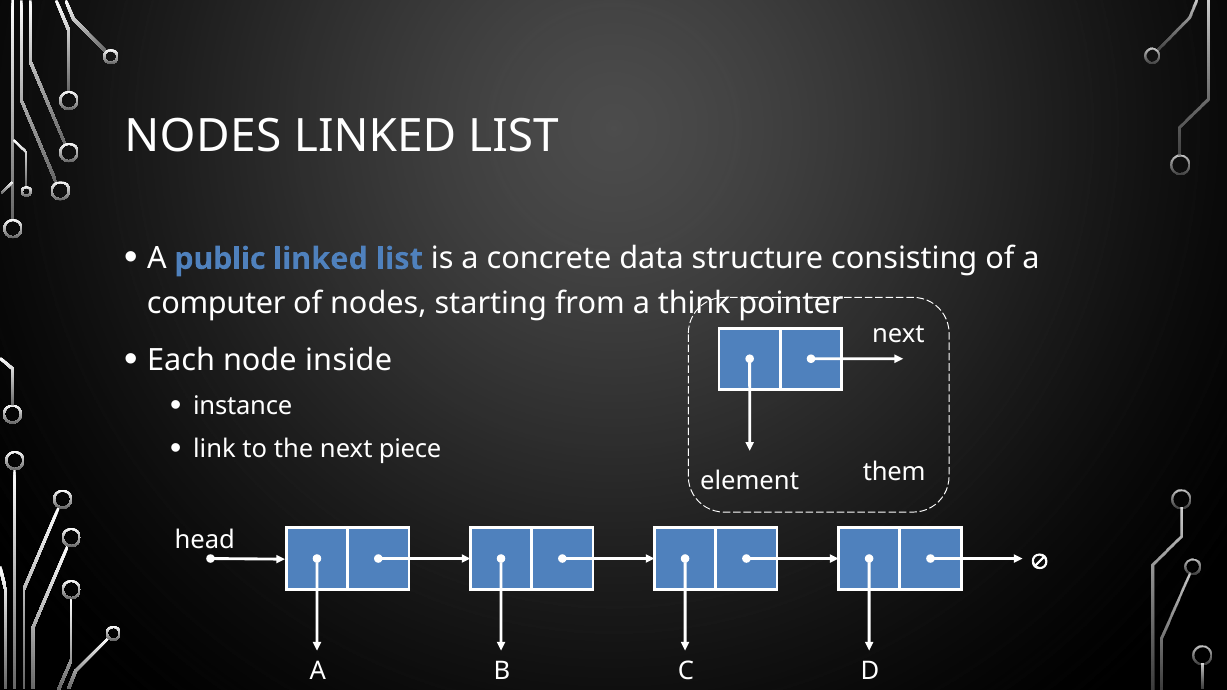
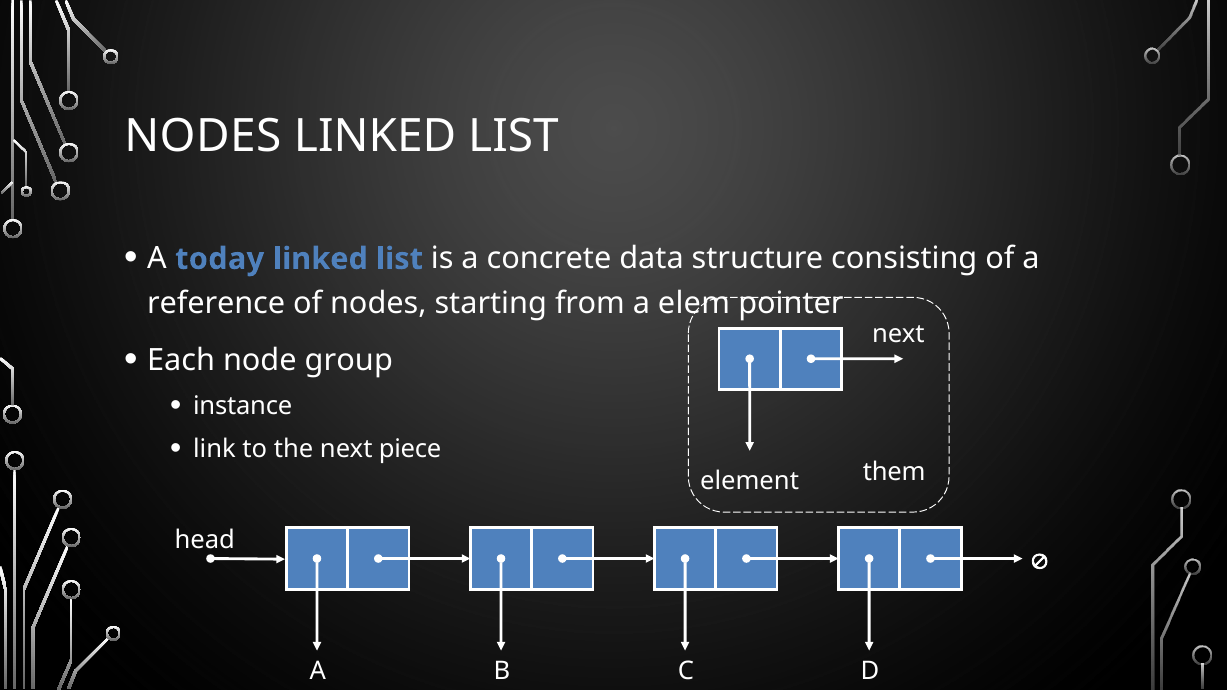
public: public -> today
computer: computer -> reference
think: think -> elem
inside: inside -> group
